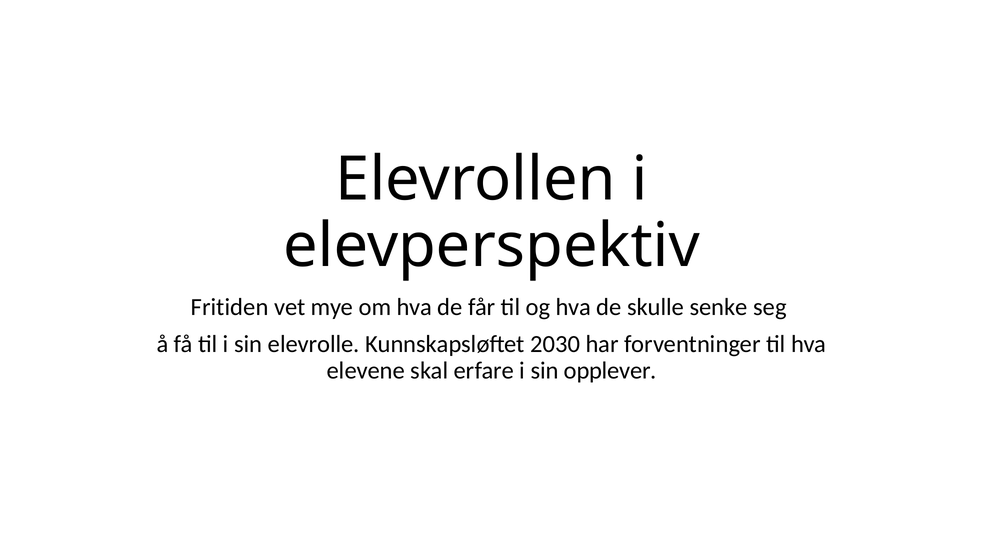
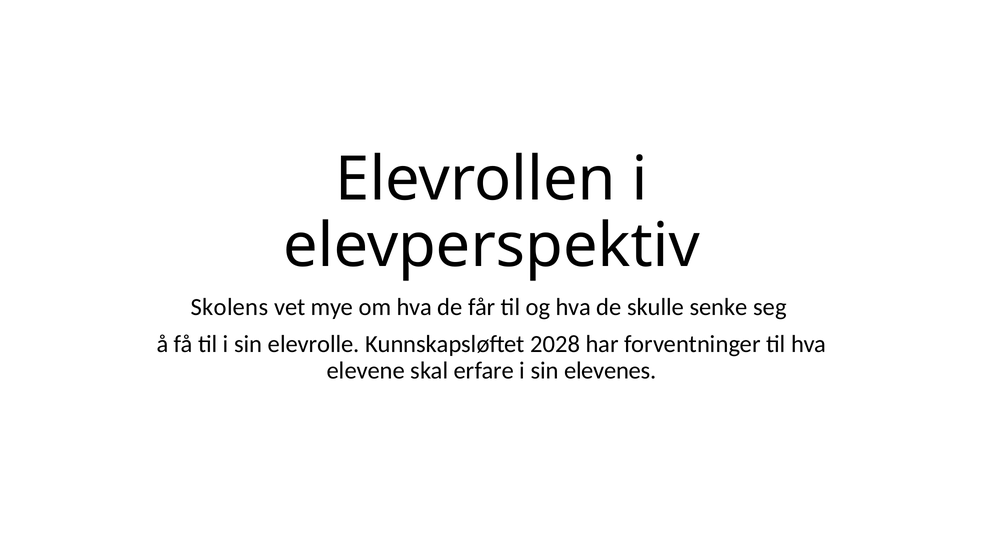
Fritiden: Fritiden -> Skolens
2030: 2030 -> 2028
opplever: opplever -> elevenes
